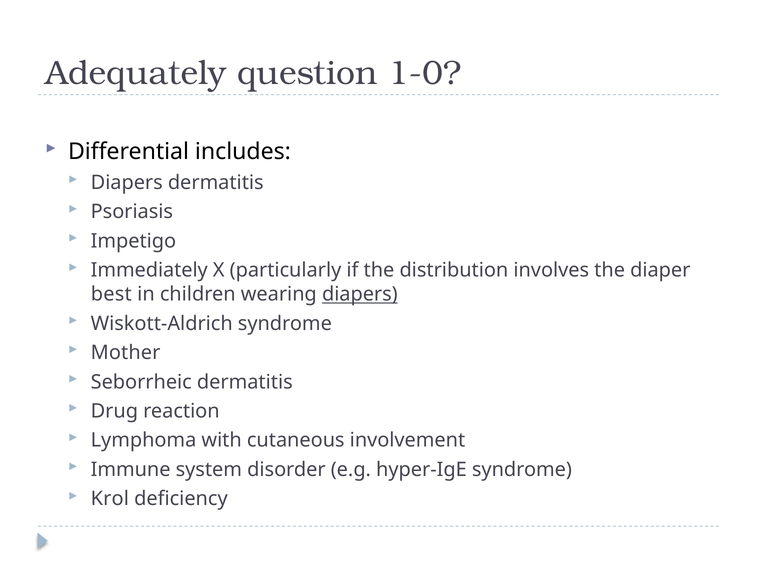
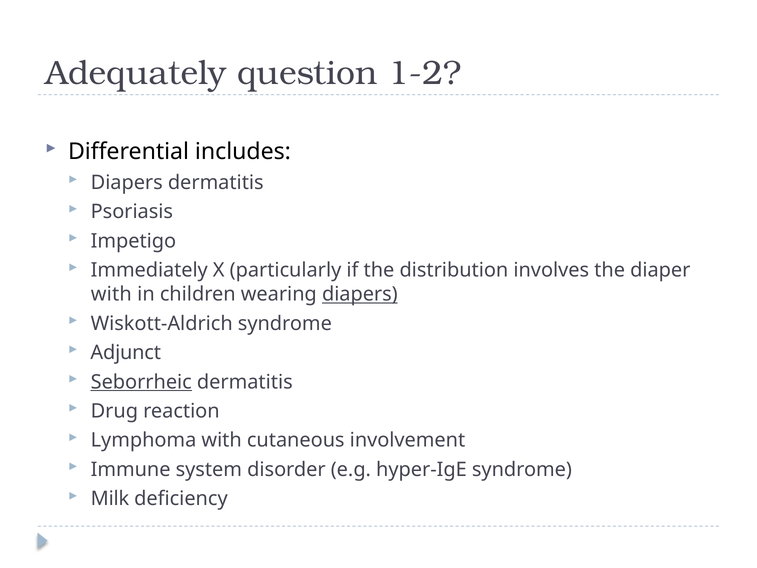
1-0: 1-0 -> 1-2
best at (111, 294): best -> with
Mother: Mother -> Adjunct
Seborrheic underline: none -> present
Krol: Krol -> Milk
